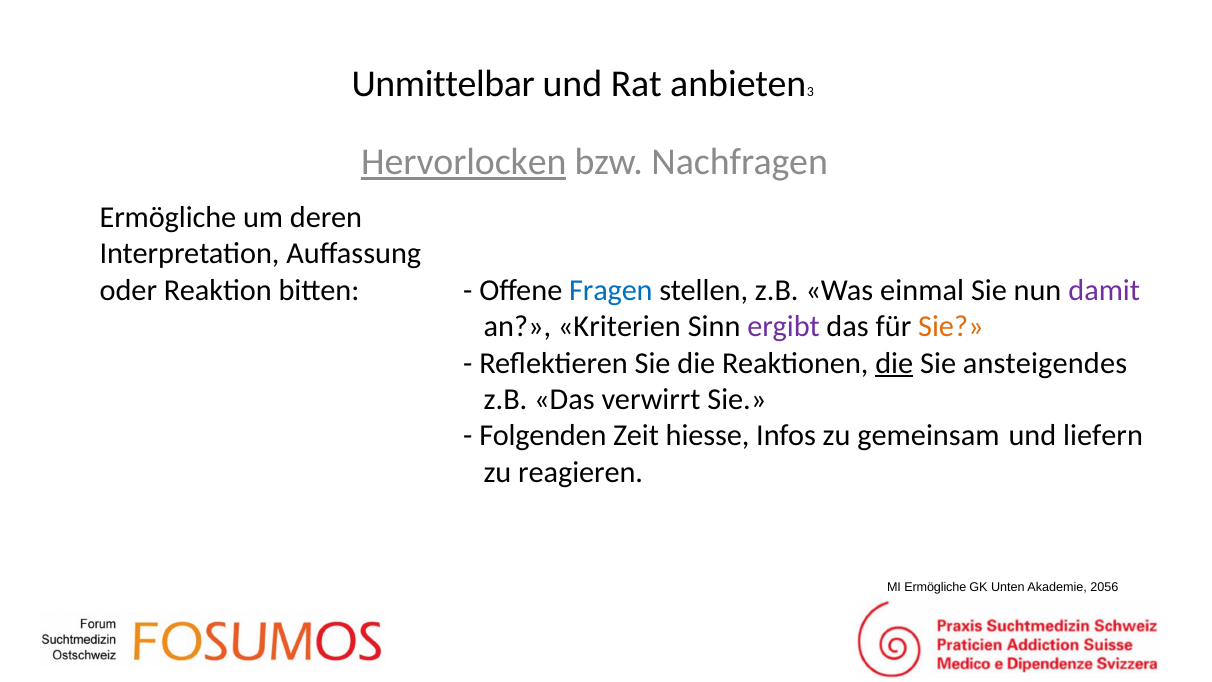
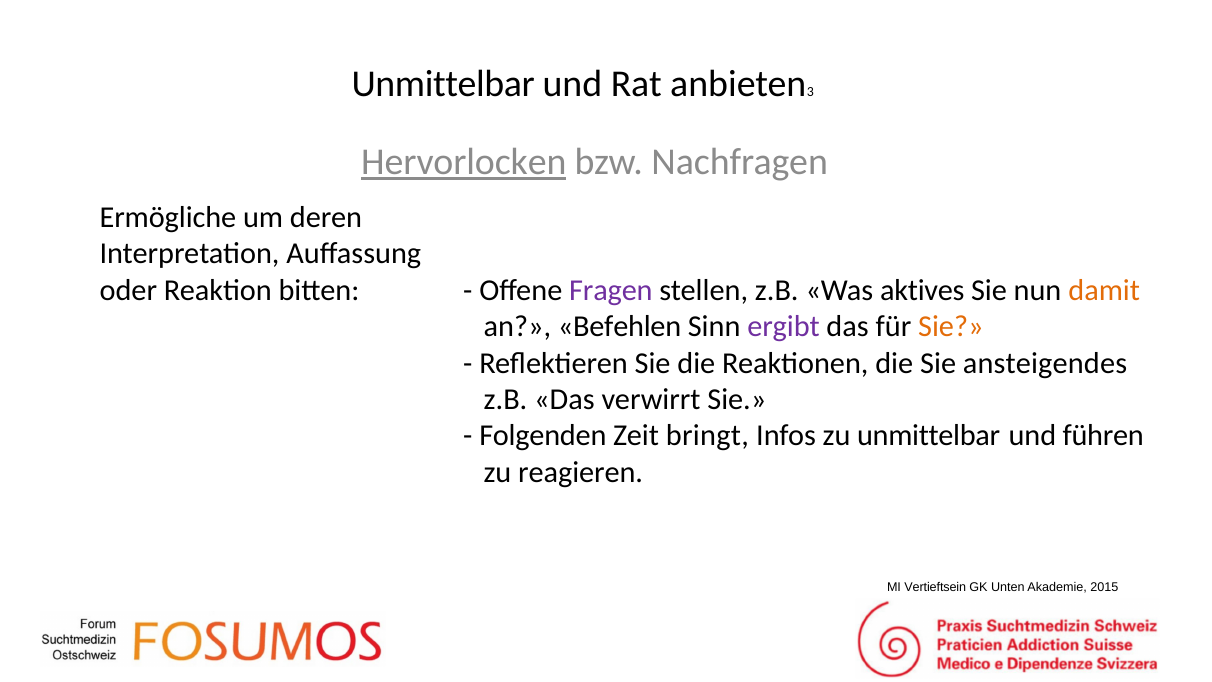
Fragen colour: blue -> purple
einmal: einmal -> aktives
damit colour: purple -> orange
Kriterien: Kriterien -> Befehlen
die at (894, 363) underline: present -> none
hiesse: hiesse -> bringt
zu gemeinsam: gemeinsam -> unmittelbar
liefern: liefern -> führen
MI Ermögliche: Ermögliche -> Vertieftsein
2056: 2056 -> 2015
